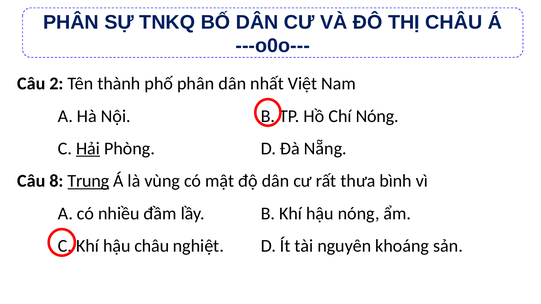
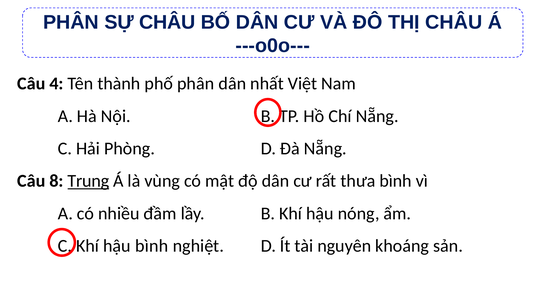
SỰ TNKQ: TNKQ -> CHÂU
2: 2 -> 4
Chí Nóng: Nóng -> Nẵng
Hải underline: present -> none
hậu châu: châu -> bình
